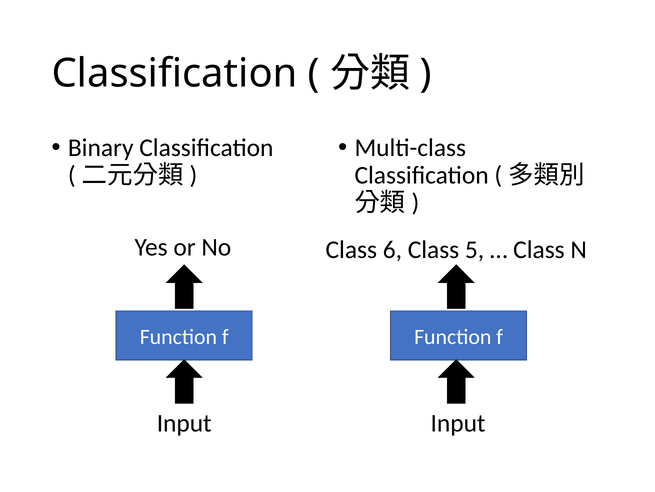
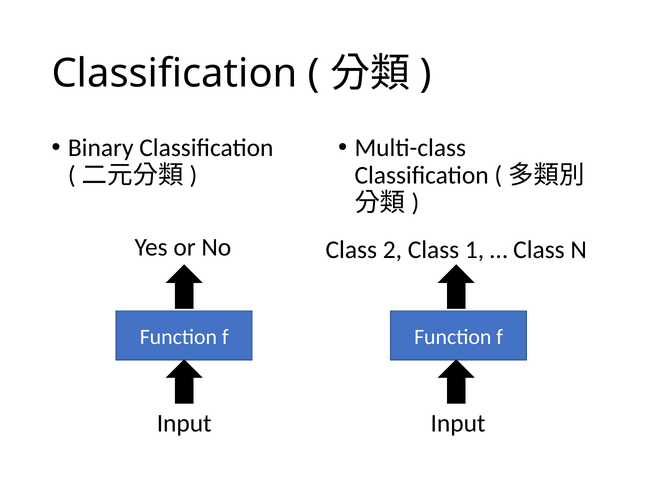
6: 6 -> 2
5: 5 -> 1
